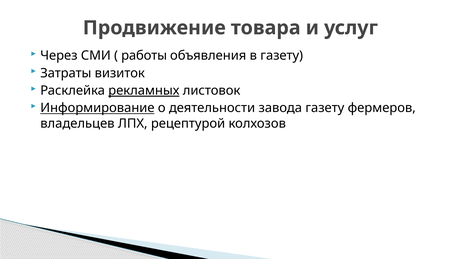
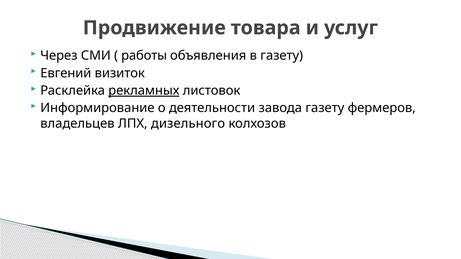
Затраты: Затраты -> Евгений
Информирование underline: present -> none
рецептурой: рецептурой -> дизельного
